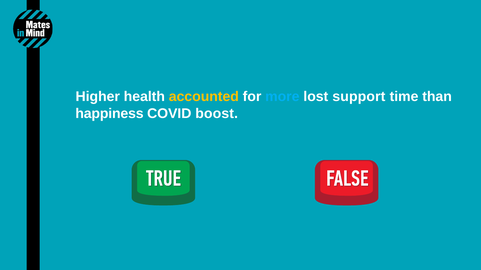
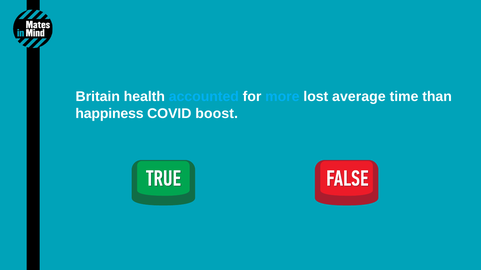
Higher: Higher -> Britain
accounted colour: yellow -> light blue
support: support -> average
